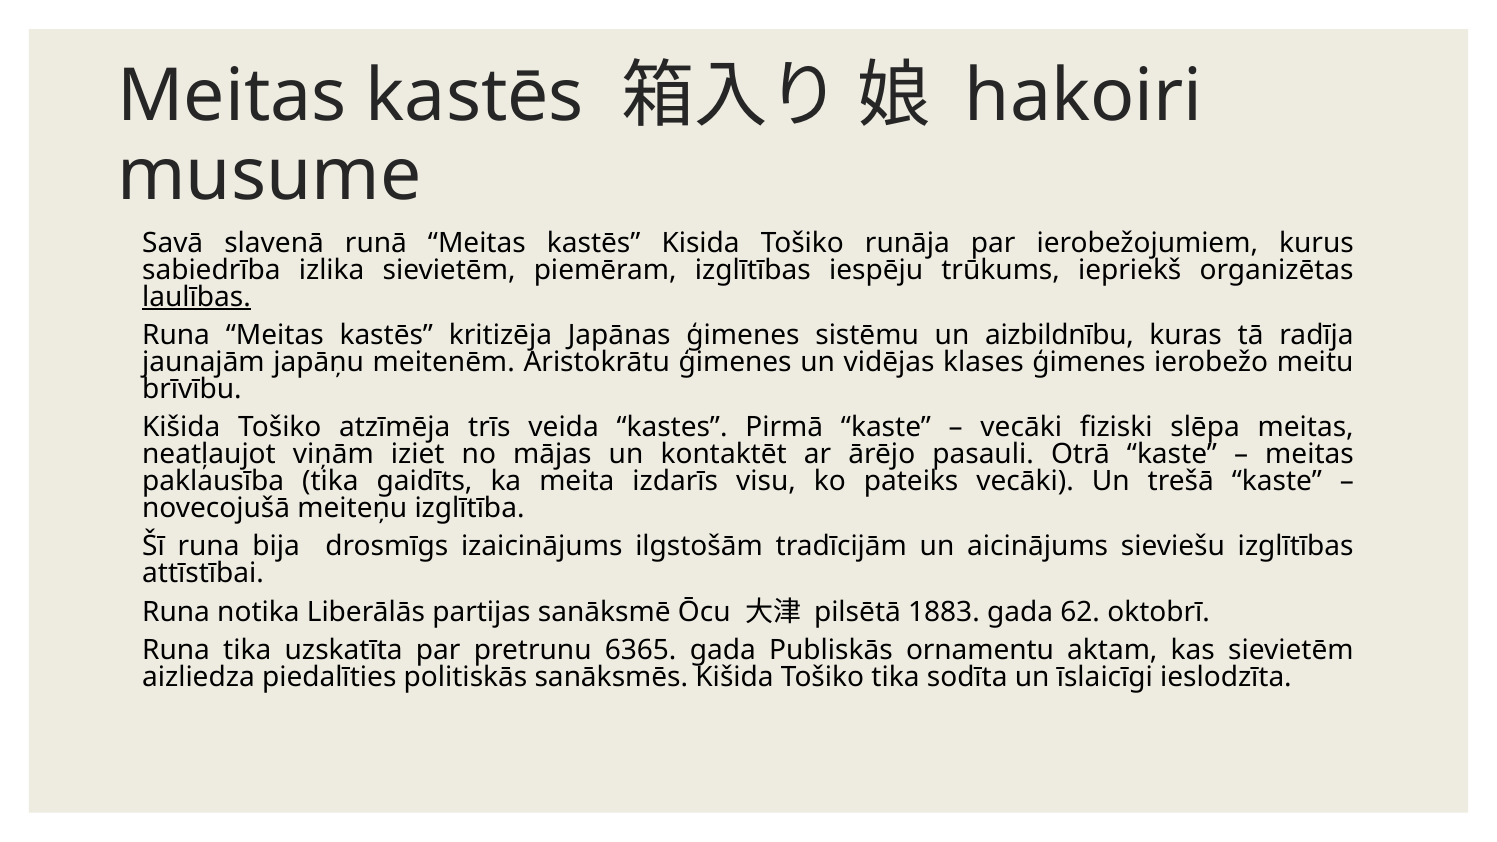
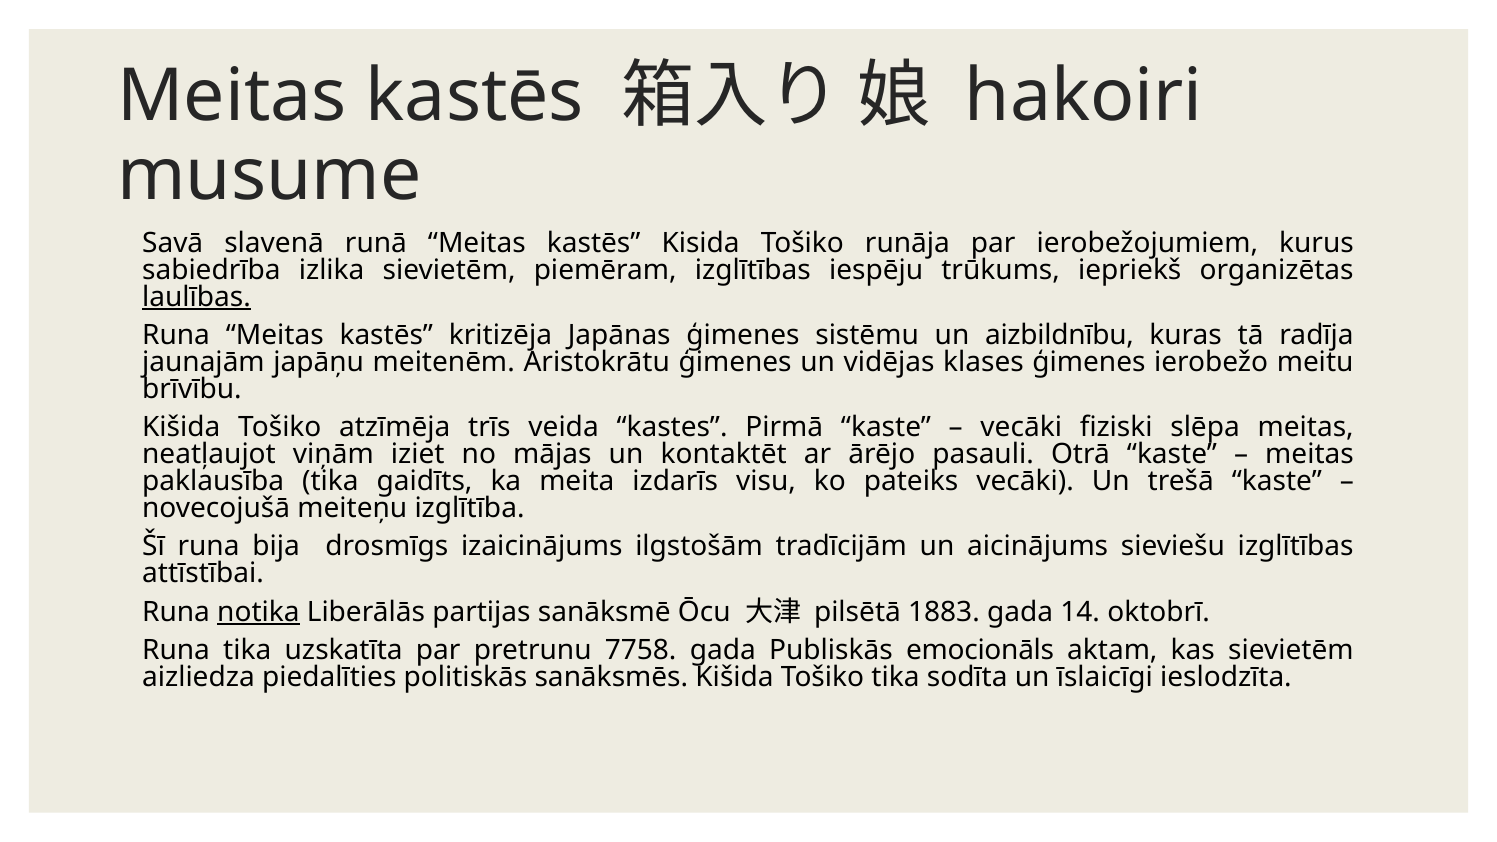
notika underline: none -> present
62: 62 -> 14
6365: 6365 -> 7758
ornamentu: ornamentu -> emocionāls
